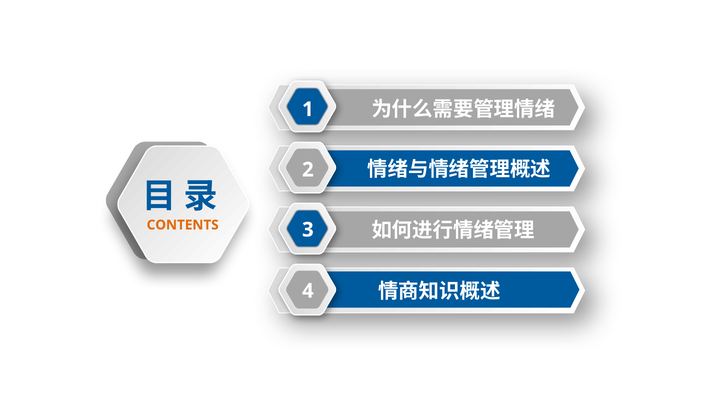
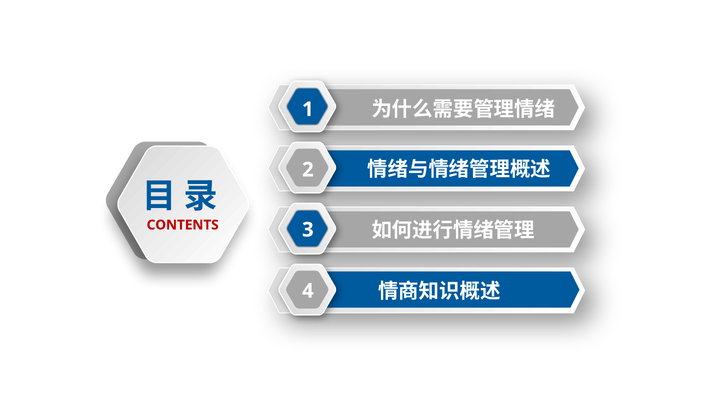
CONTENTS colour: orange -> red
